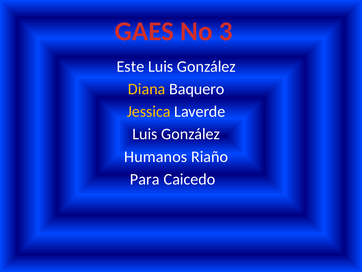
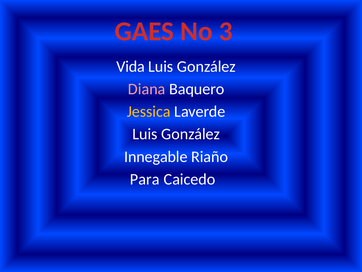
Este: Este -> Vida
Diana colour: yellow -> pink
Humanos: Humanos -> Innegable
